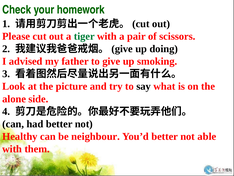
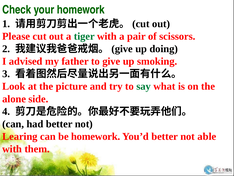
say colour: black -> green
Healthy: Healthy -> Learing
be neighbour: neighbour -> homework
